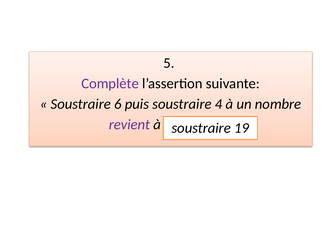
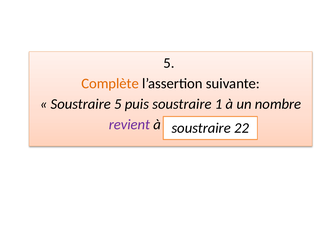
Complète colour: purple -> orange
Soustraire 6: 6 -> 5
4: 4 -> 1
19: 19 -> 22
